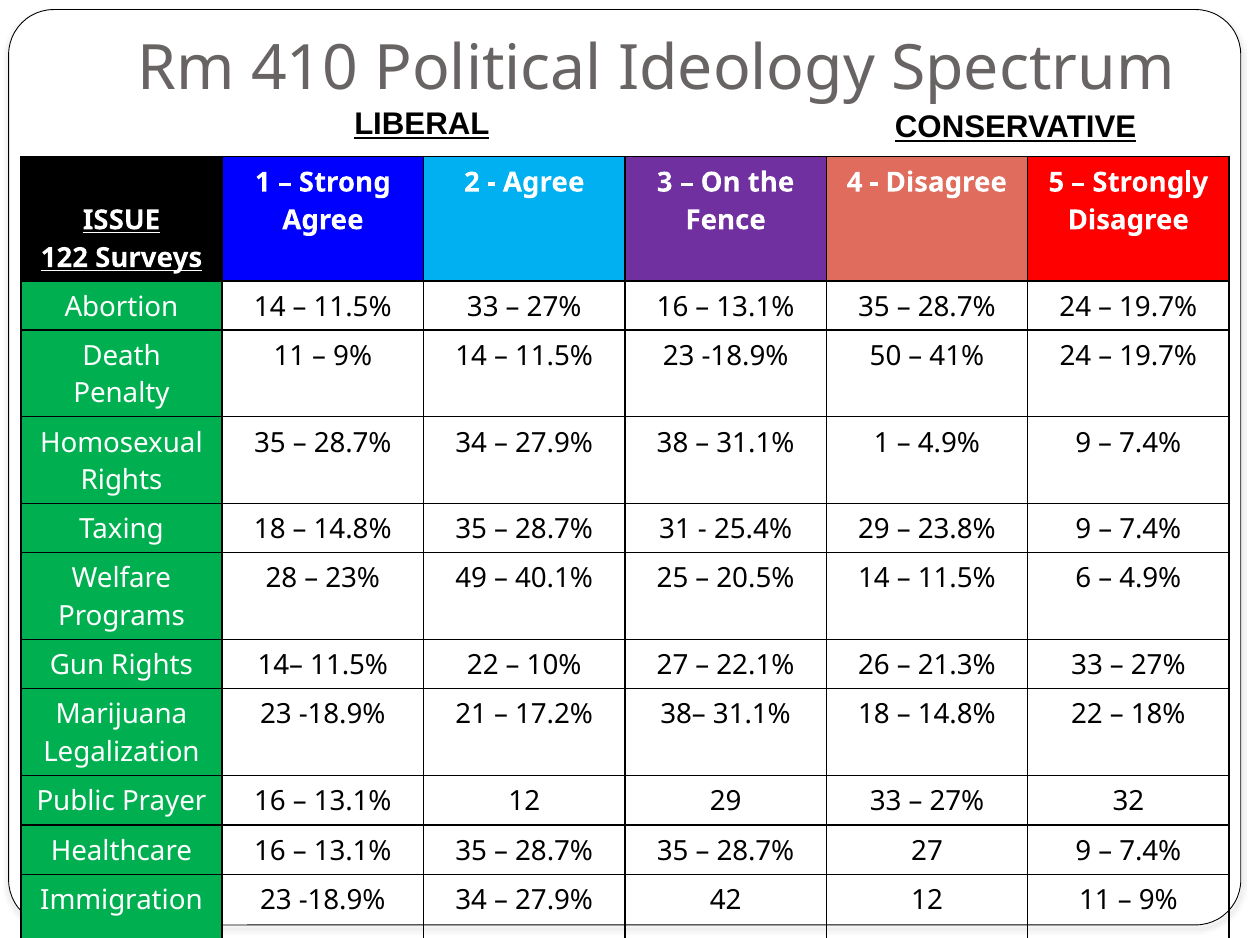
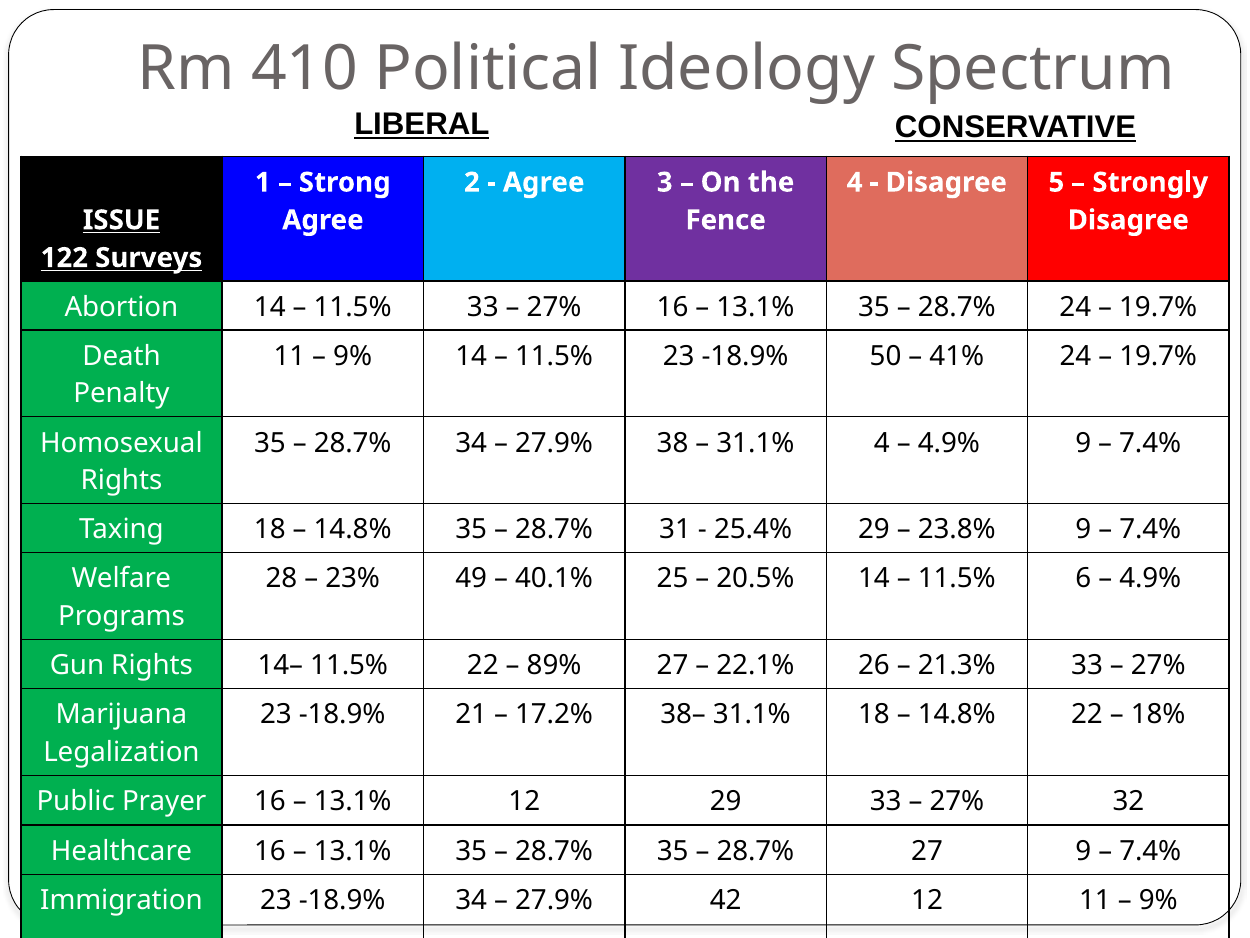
31.1% 1: 1 -> 4
10%: 10% -> 89%
